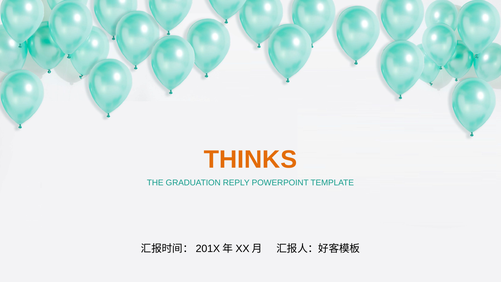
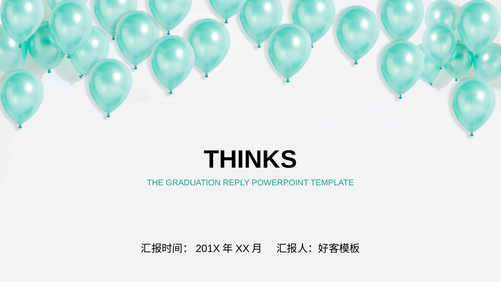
THINKS colour: orange -> black
